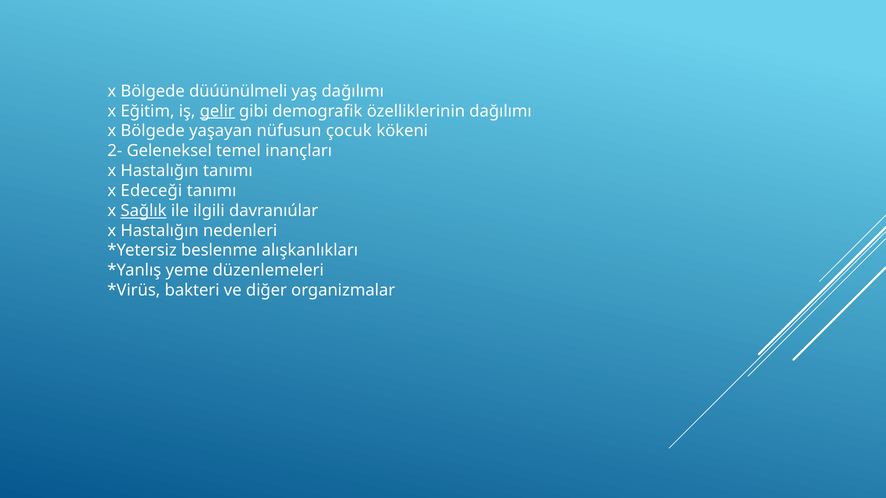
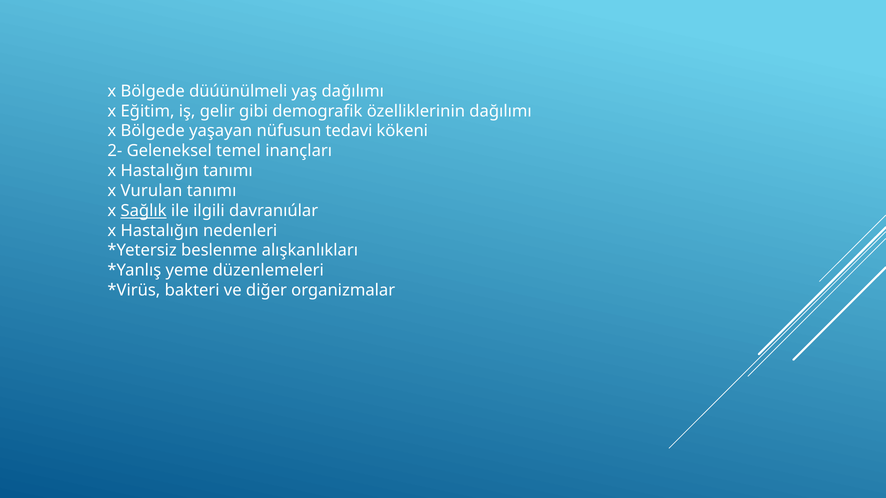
gelir underline: present -> none
çocuk: çocuk -> tedavi
Edeceği: Edeceği -> Vurulan
